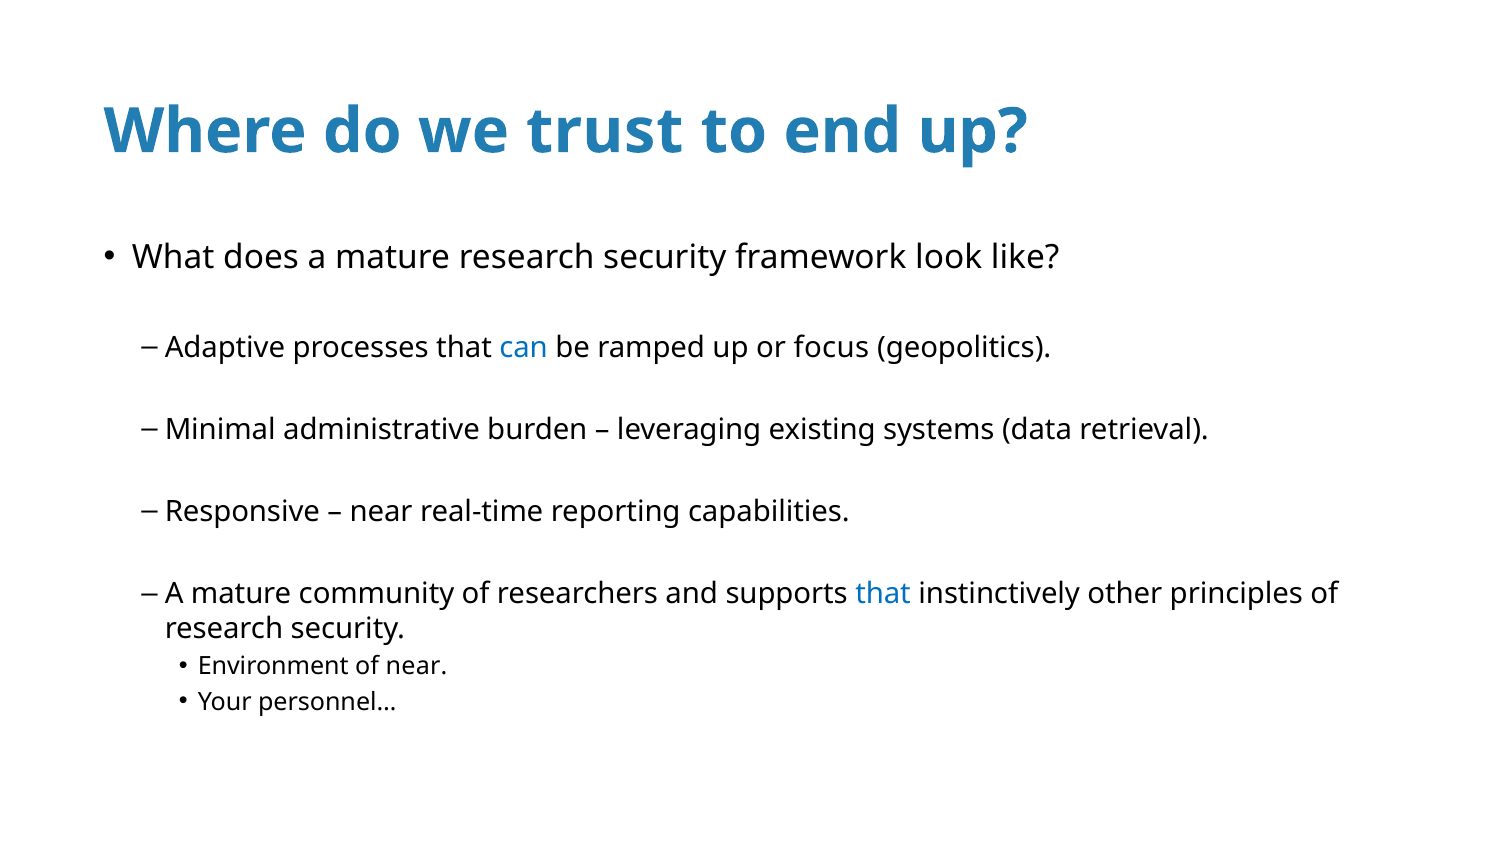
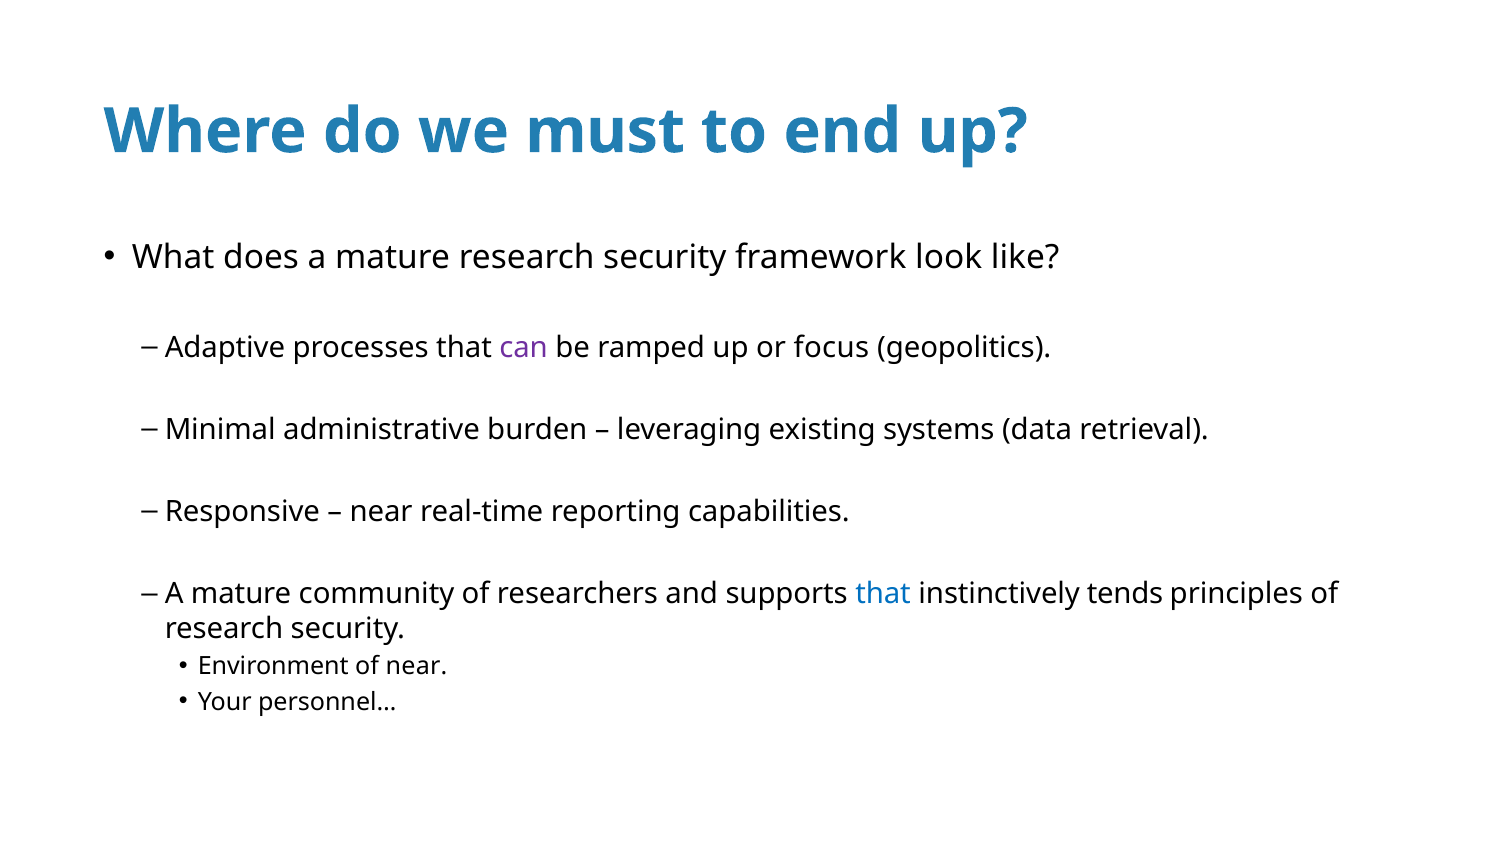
trust: trust -> must
can colour: blue -> purple
other: other -> tends
